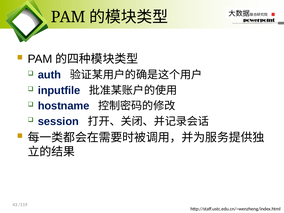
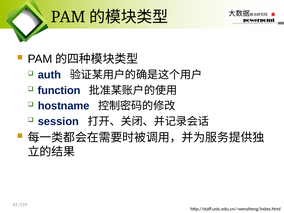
inputfile: inputfile -> function
